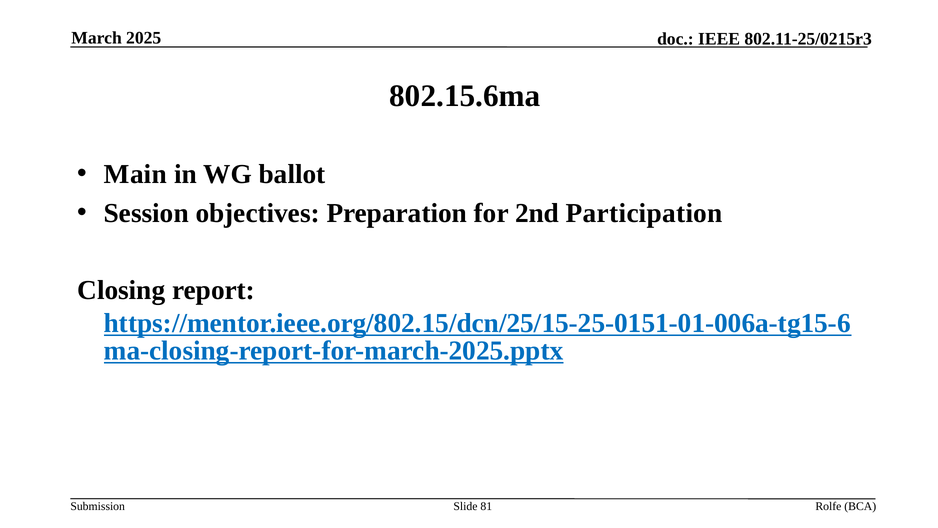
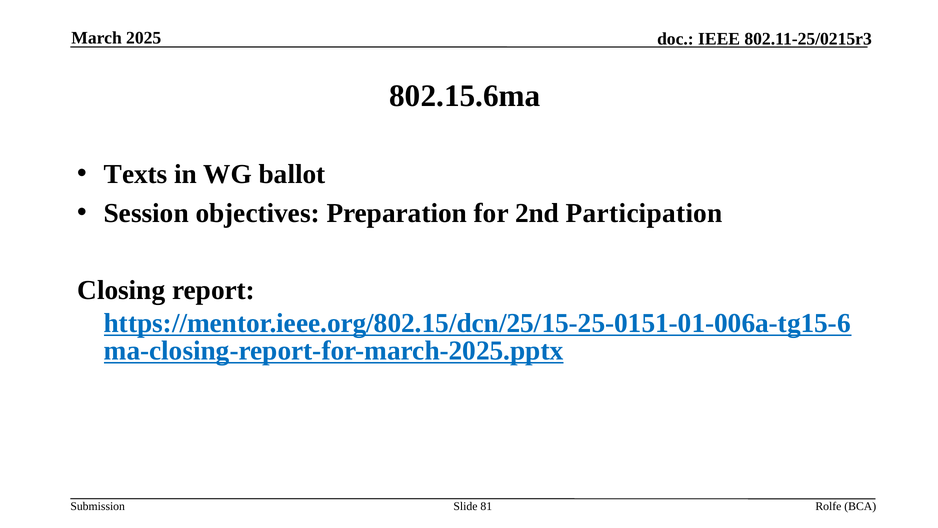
Main: Main -> Texts
